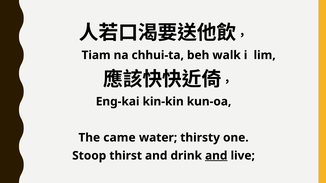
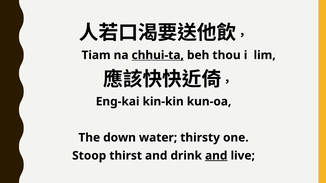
chhui-ta underline: none -> present
walk: walk -> thou
came: came -> down
